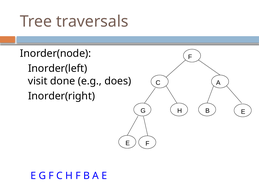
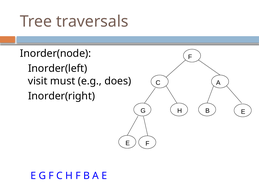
done: done -> must
